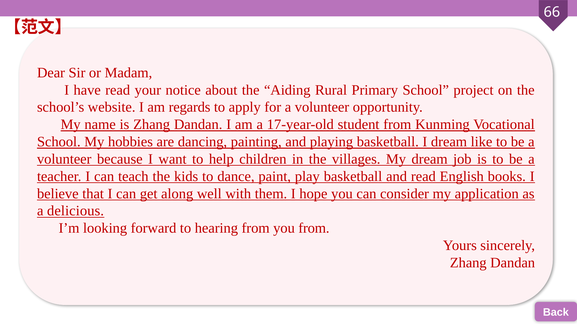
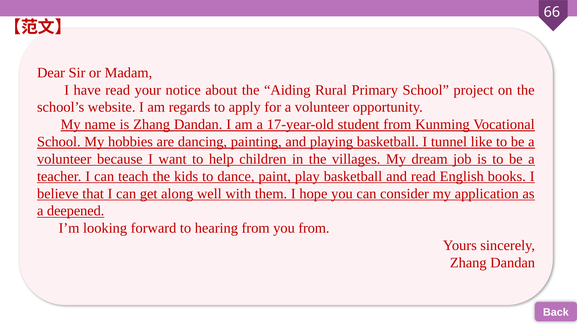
I dream: dream -> tunnel
delicious: delicious -> deepened
